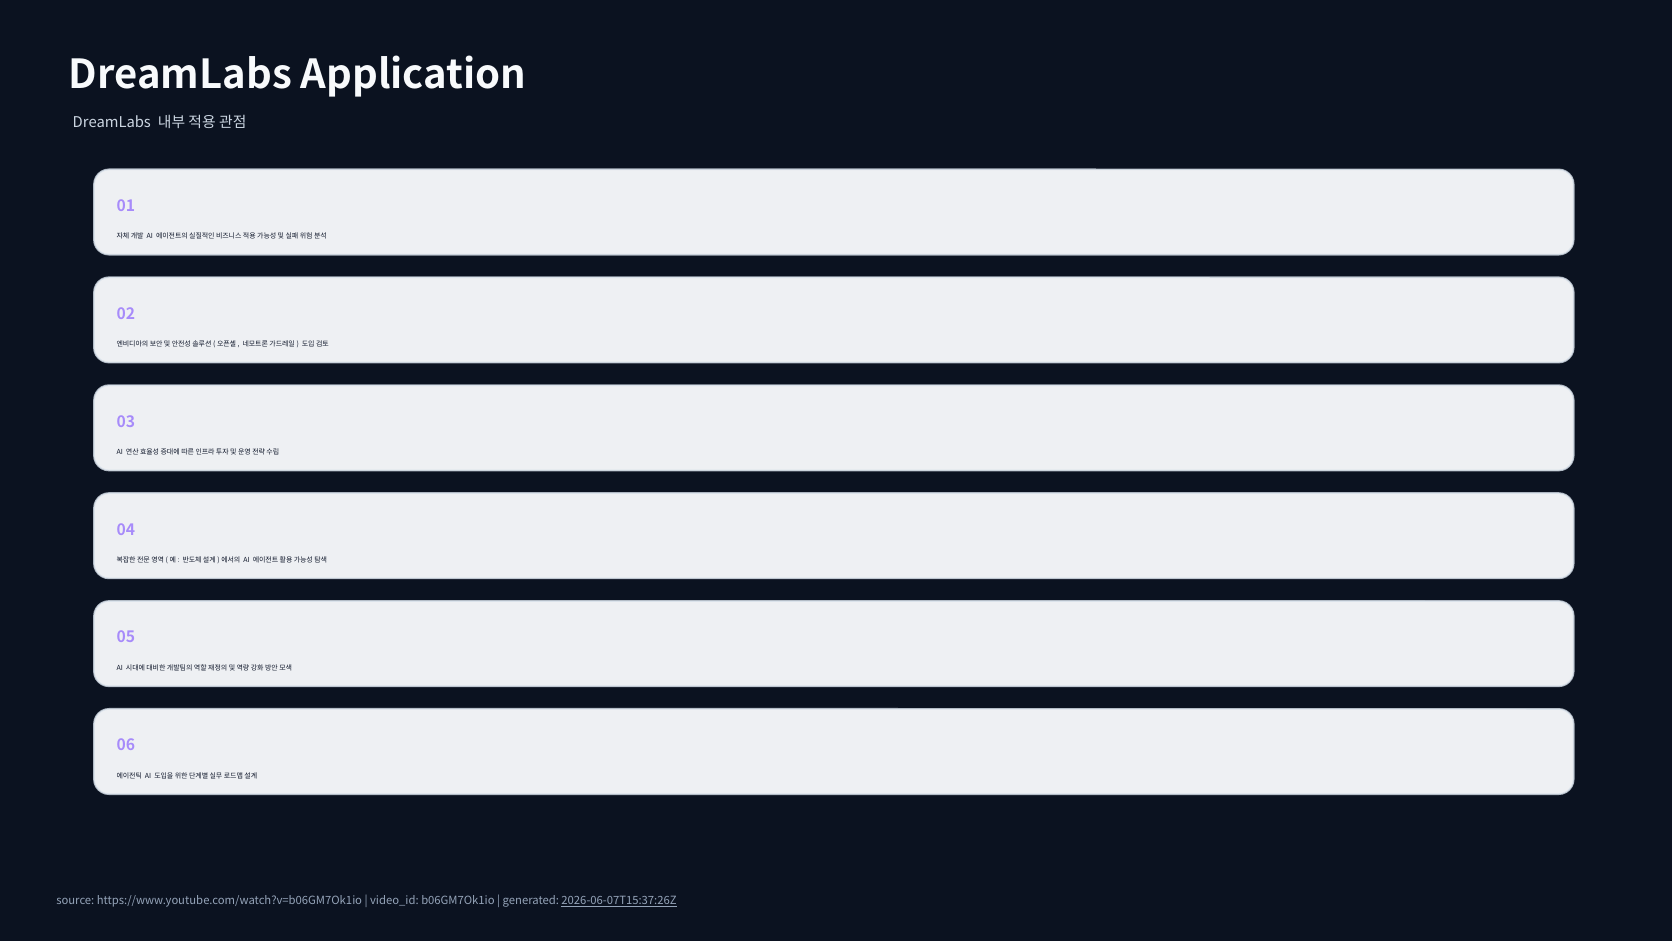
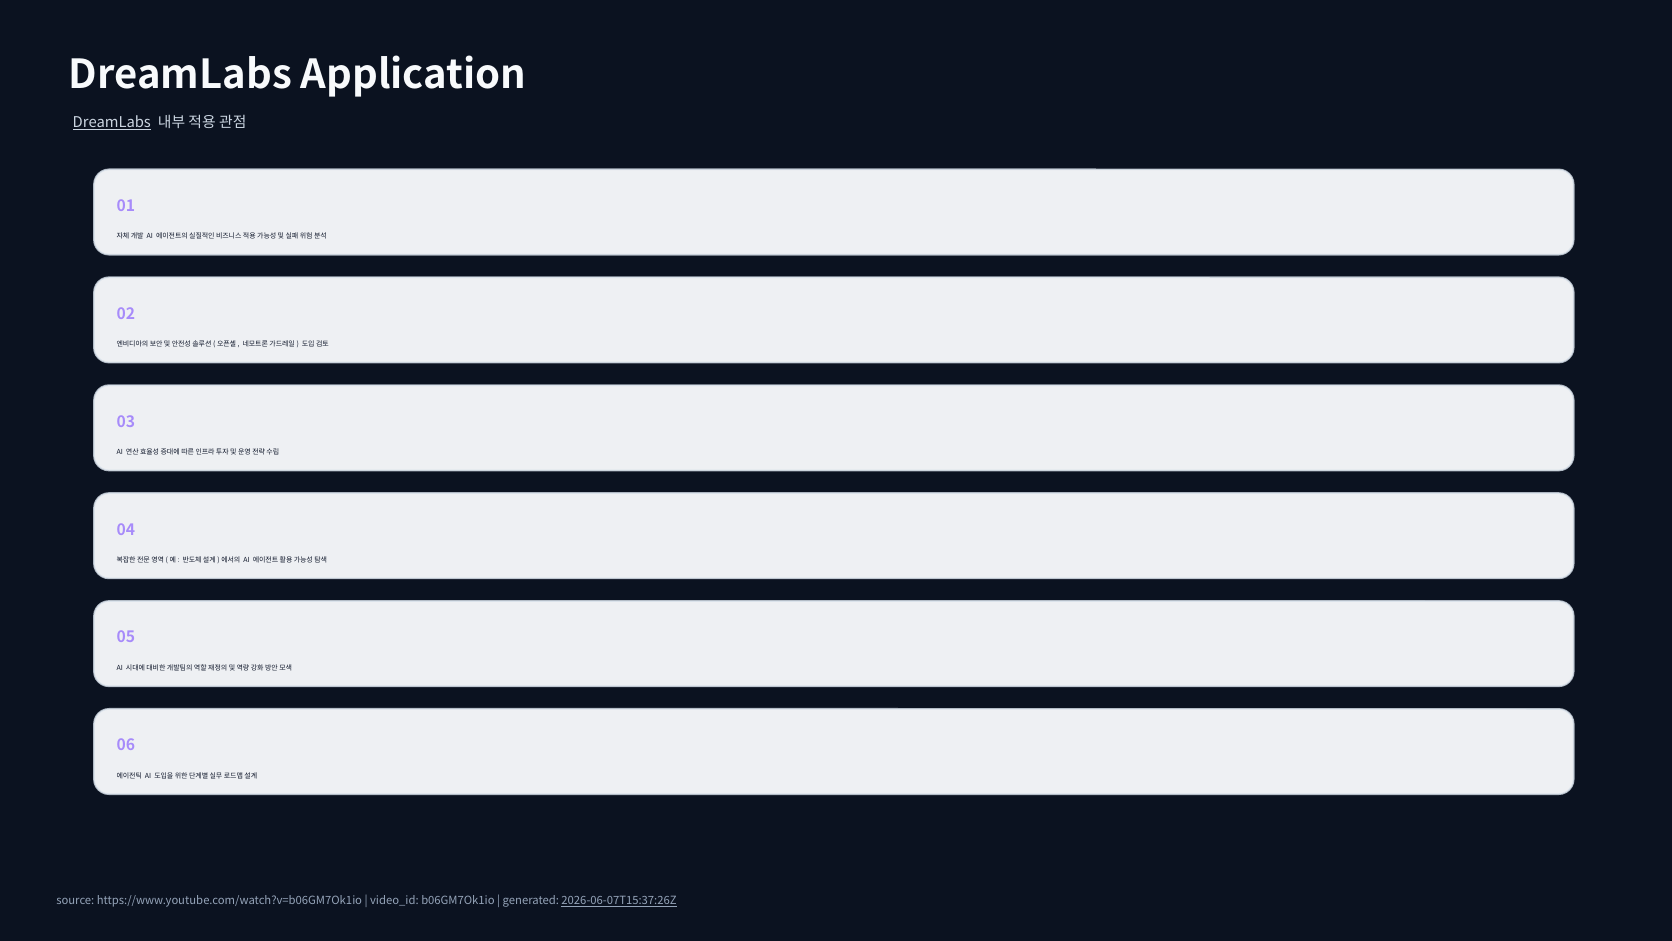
DreamLabs at (112, 123) underline: none -> present
